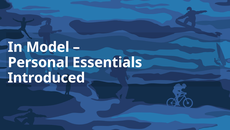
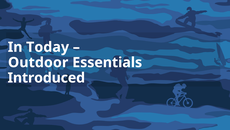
Model: Model -> Today
Personal: Personal -> Outdoor
